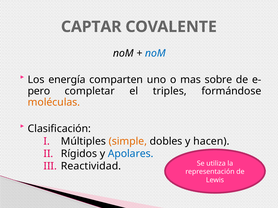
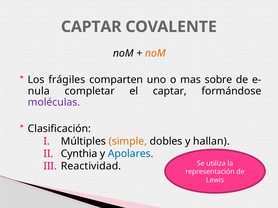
noM at (155, 53) colour: blue -> orange
energía: energía -> frágiles
pero: pero -> nula
el triples: triples -> captar
moléculas colour: orange -> purple
hacen: hacen -> hallan
Rígidos: Rígidos -> Cynthia
